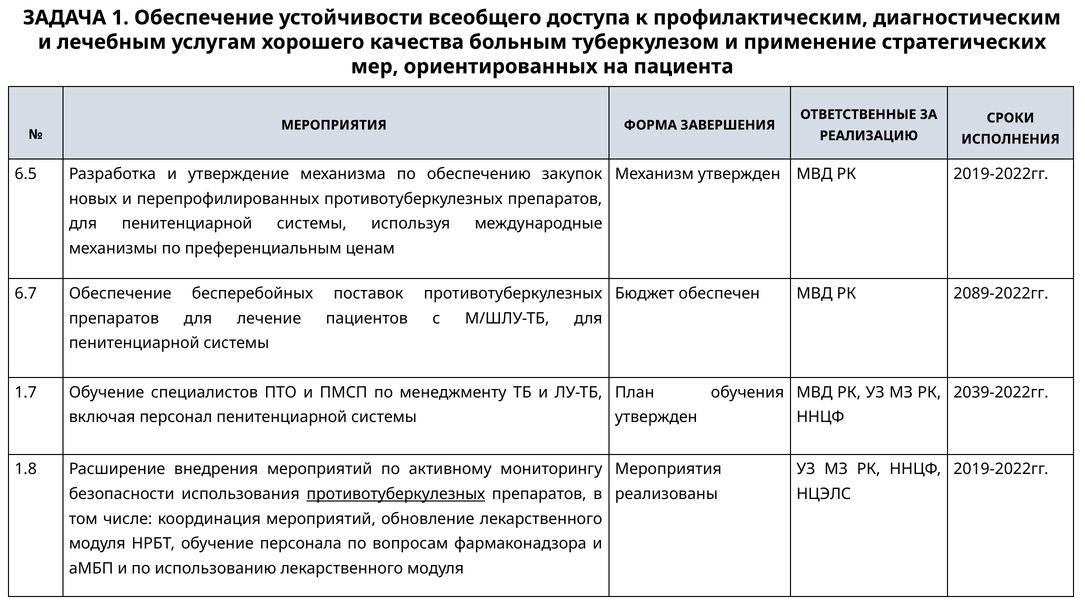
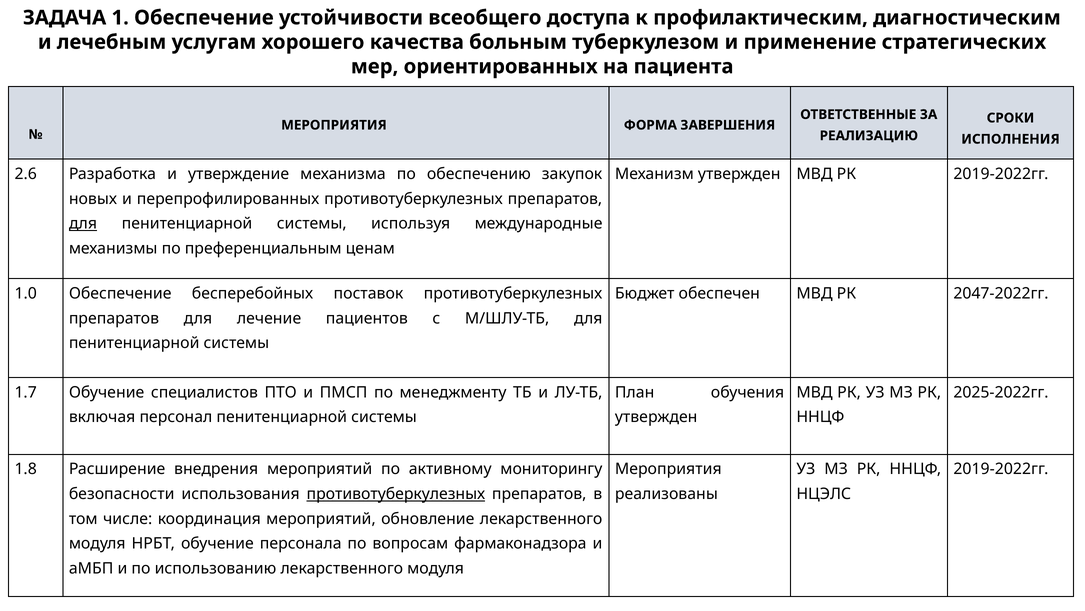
6.5: 6.5 -> 2.6
для at (83, 223) underline: none -> present
6.7: 6.7 -> 1.0
2089-2022гг: 2089-2022гг -> 2047-2022гг
2039-2022гг: 2039-2022гг -> 2025-2022гг
